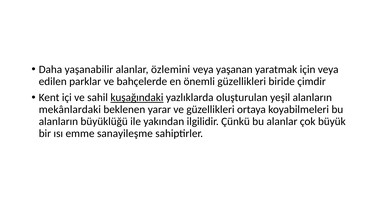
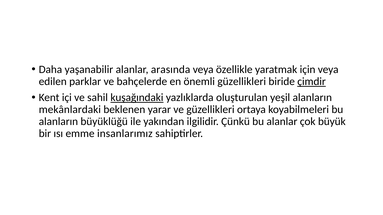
özlemini: özlemini -> arasında
yaşanan: yaşanan -> özellikle
çimdir underline: none -> present
sanayileşme: sanayileşme -> insanlarımız
